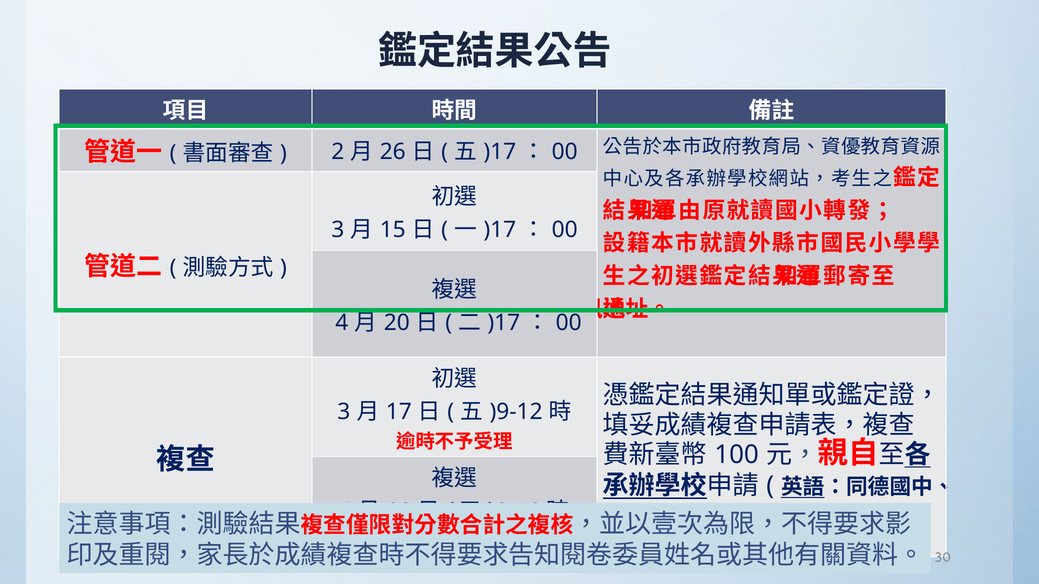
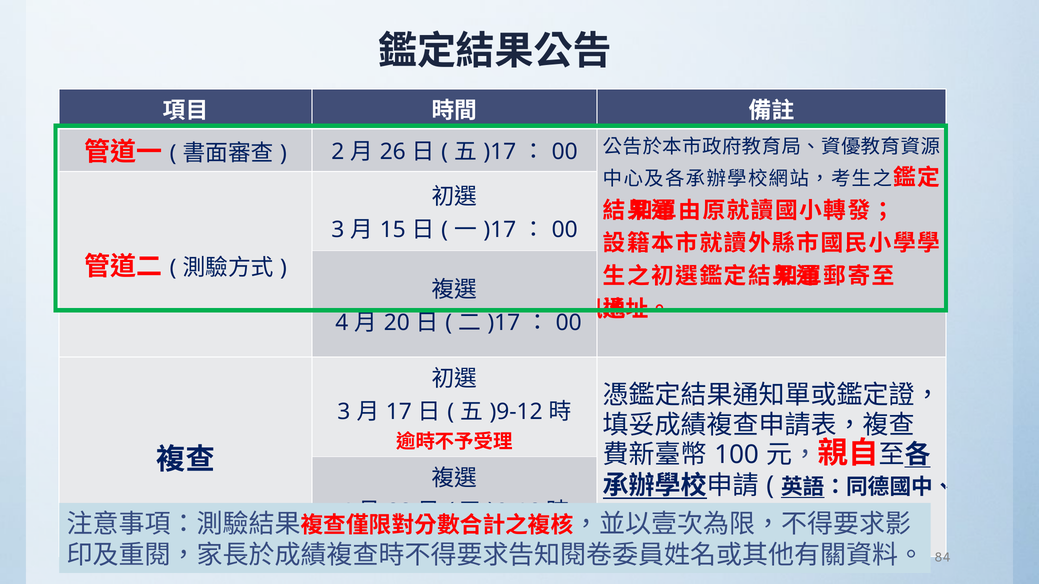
30: 30 -> 84
